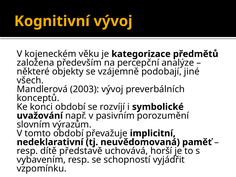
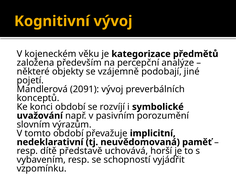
všech: všech -> pojetí
2003: 2003 -> 2091
